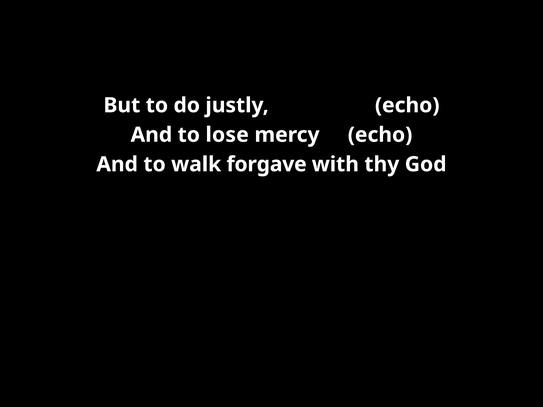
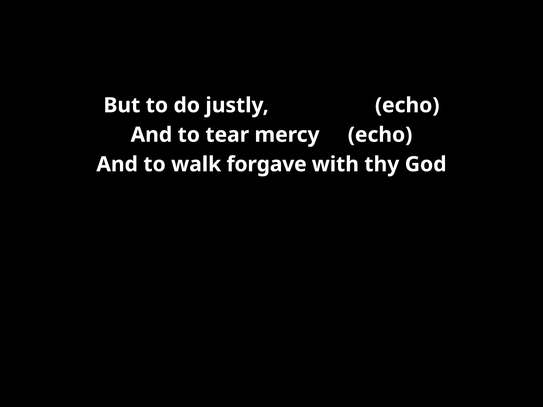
lose: lose -> tear
